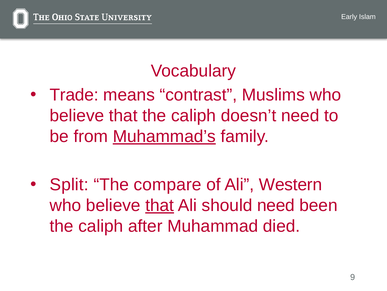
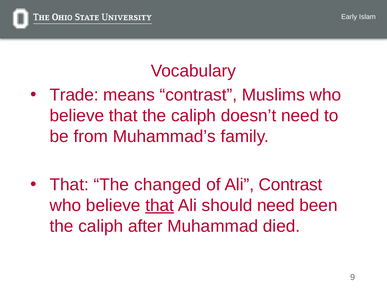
Muhammad’s underline: present -> none
Split at (69, 184): Split -> That
compare: compare -> changed
Ali Western: Western -> Contrast
